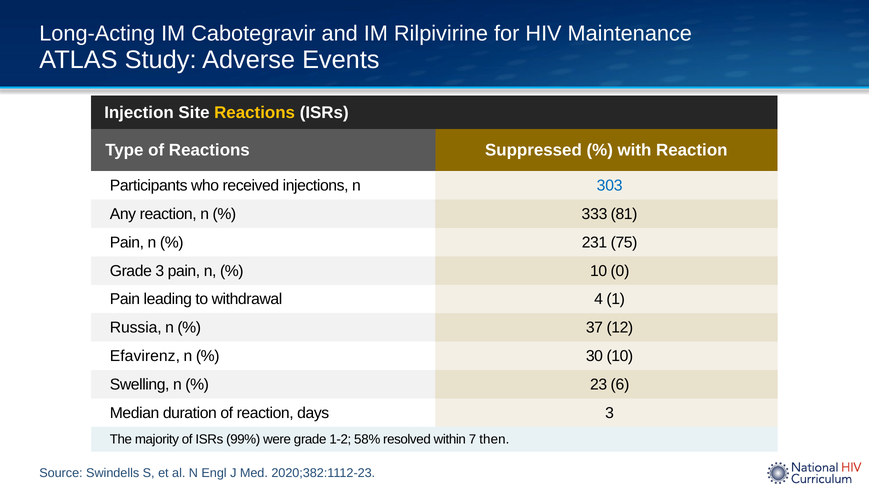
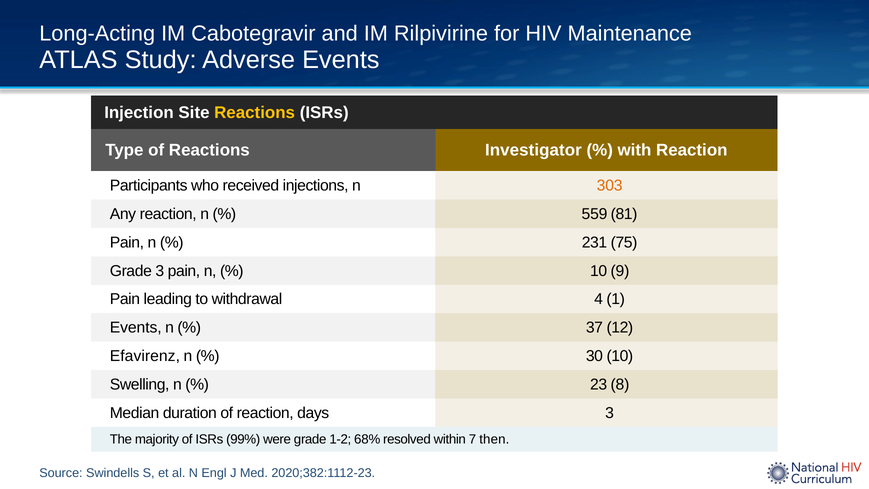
Suppressed: Suppressed -> Investigator
303 colour: blue -> orange
333: 333 -> 559
0: 0 -> 9
Russia at (136, 328): Russia -> Events
6: 6 -> 8
58%: 58% -> 68%
